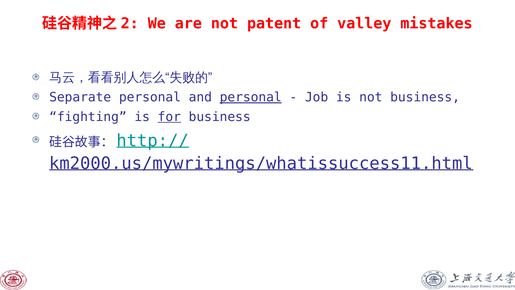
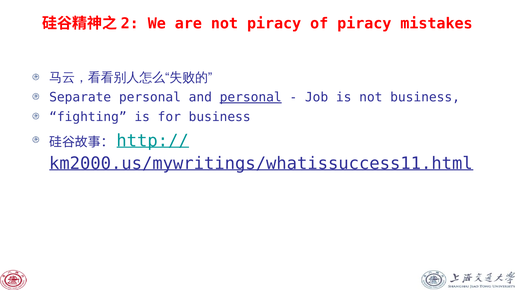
not patent: patent -> piracy
of valley: valley -> piracy
for underline: present -> none
